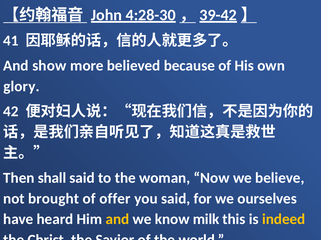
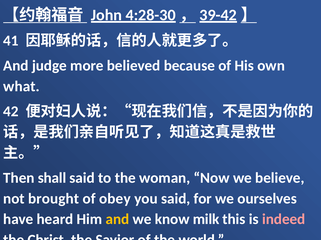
show: show -> judge
glory: glory -> what
offer: offer -> obey
indeed colour: yellow -> pink
